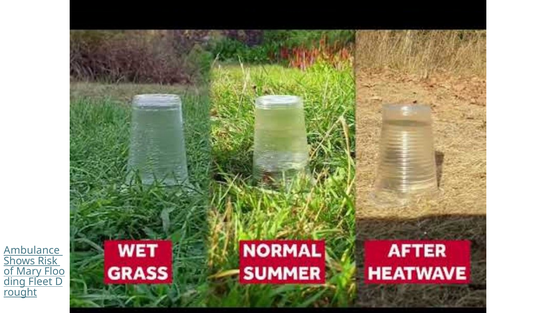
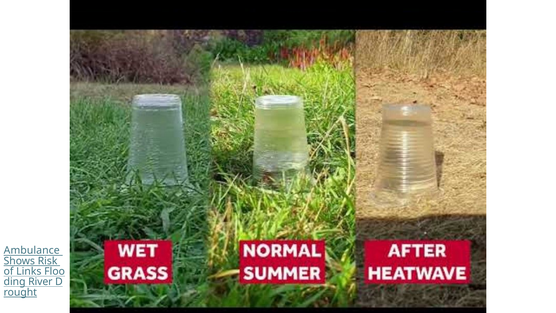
Mary: Mary -> Links
Fleet: Fleet -> River
